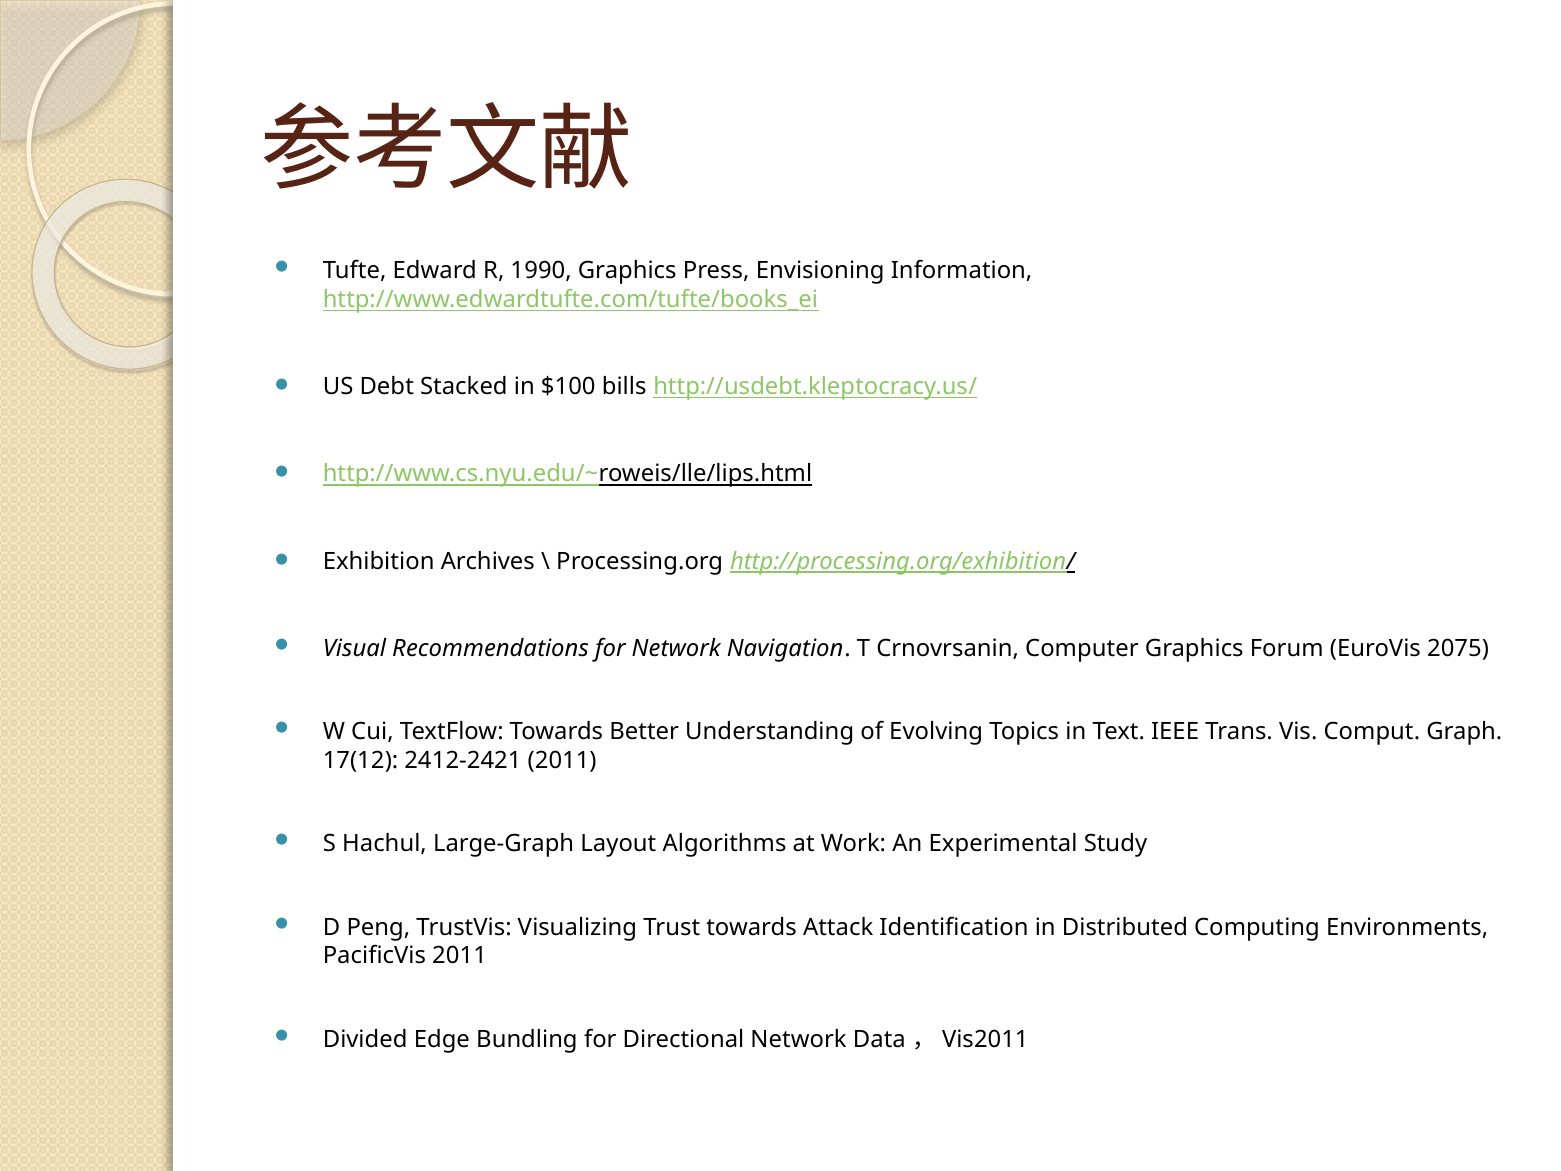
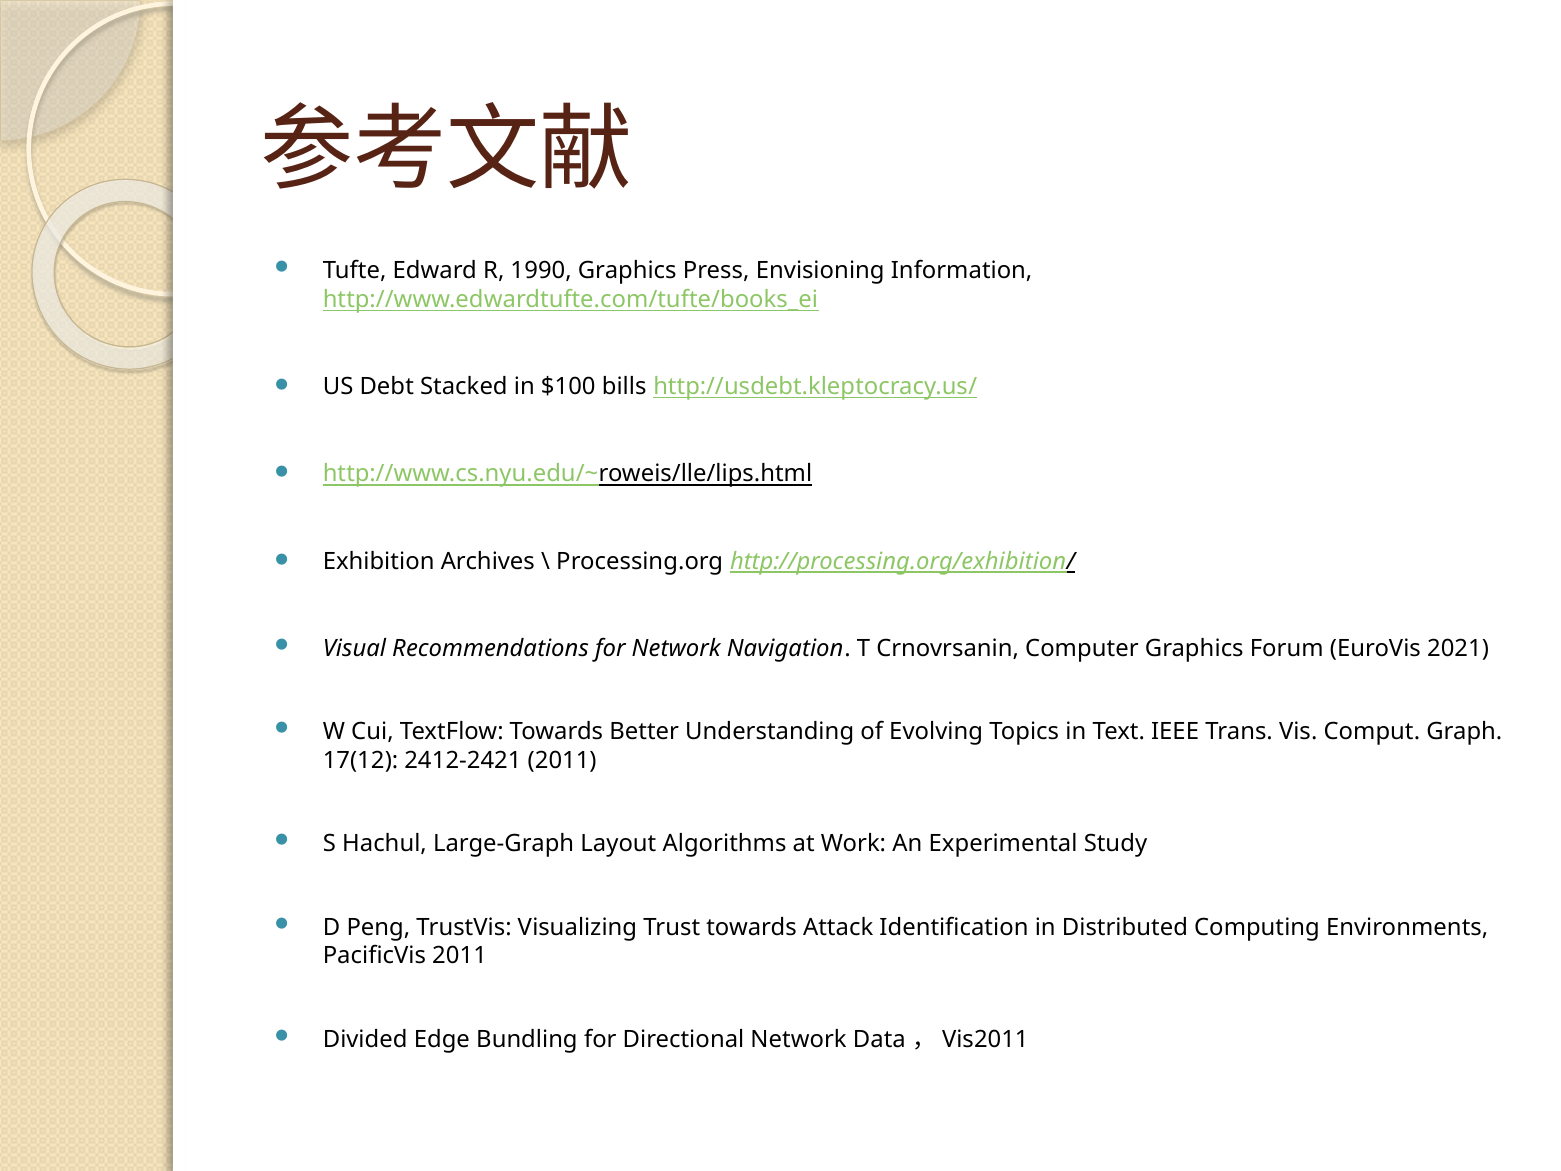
2075: 2075 -> 2021
